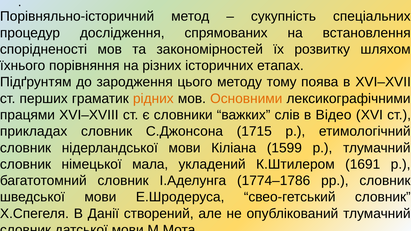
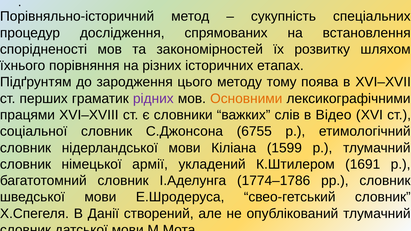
рідних colour: orange -> purple
прикладах: прикладах -> соціальної
1715: 1715 -> 6755
мала: мала -> армії
